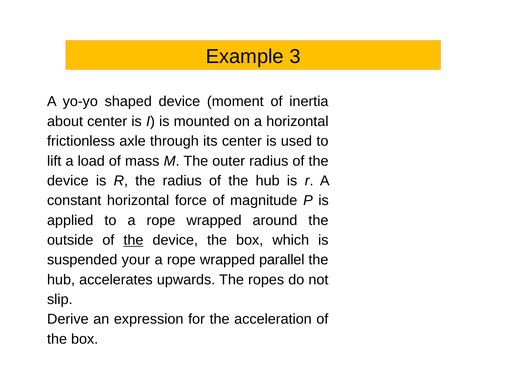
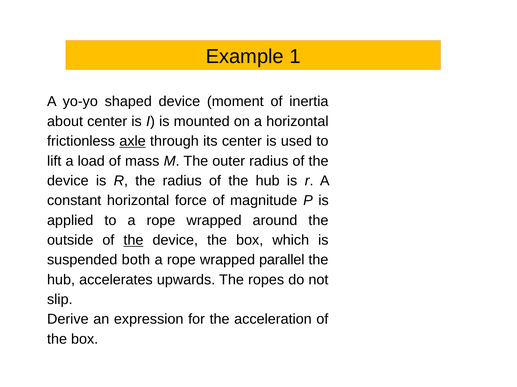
3: 3 -> 1
axle underline: none -> present
your: your -> both
